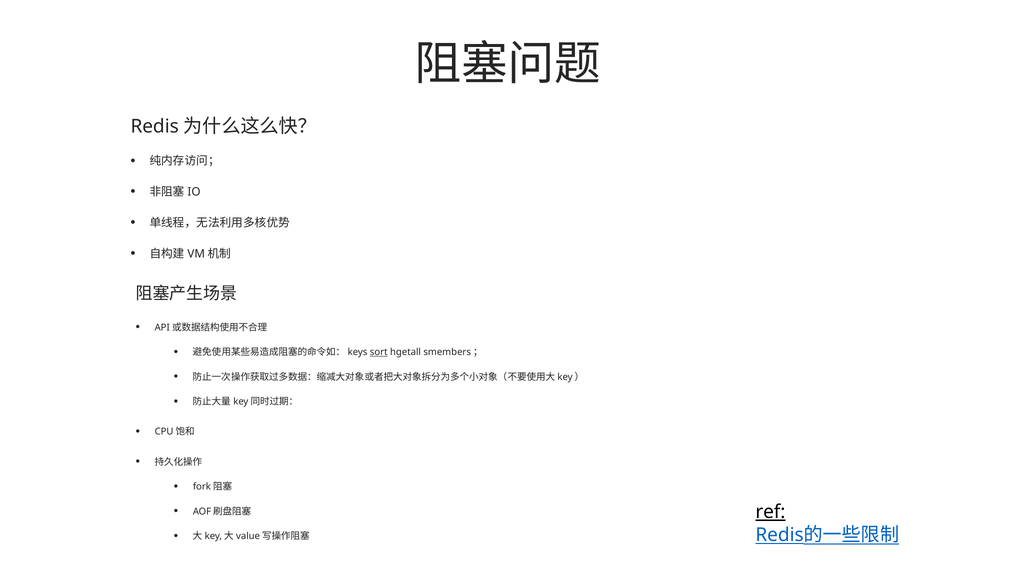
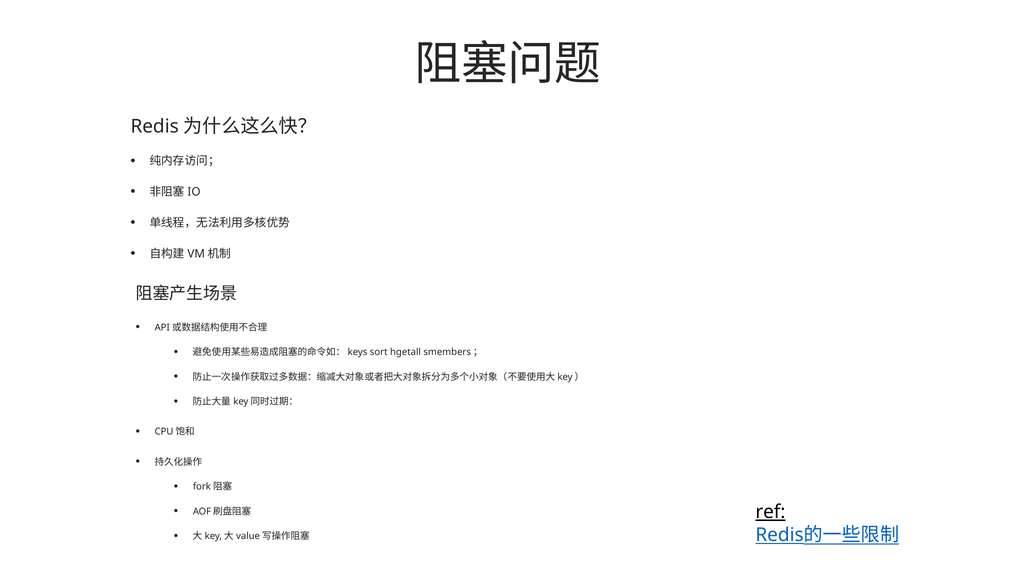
sort underline: present -> none
